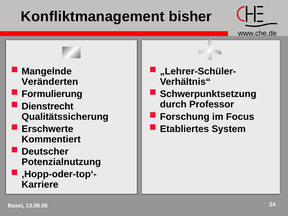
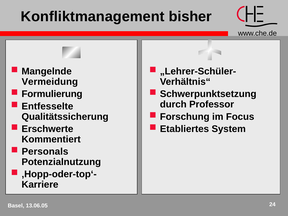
Veränderten: Veränderten -> Vermeidung
Dienstrecht: Dienstrecht -> Entfesselte
Deutscher: Deutscher -> Personals
